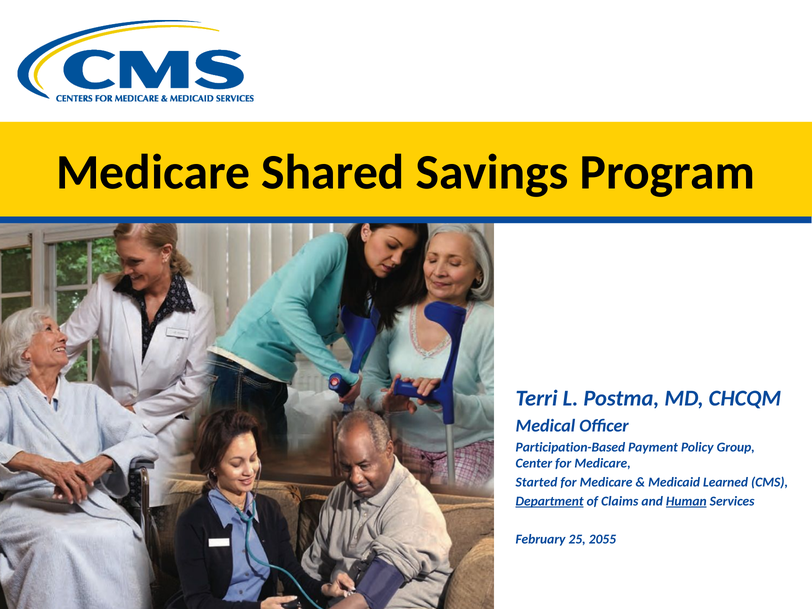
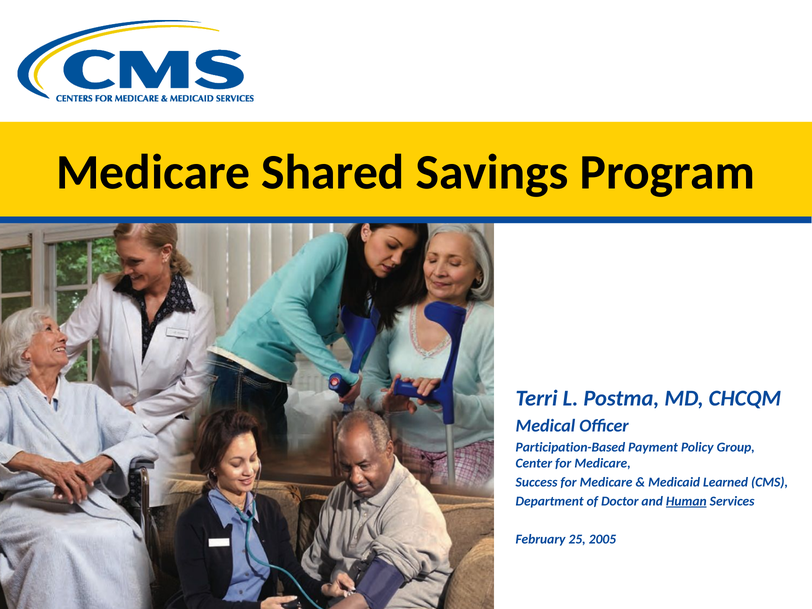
Started: Started -> Success
Department underline: present -> none
Claims: Claims -> Doctor
2055: 2055 -> 2005
